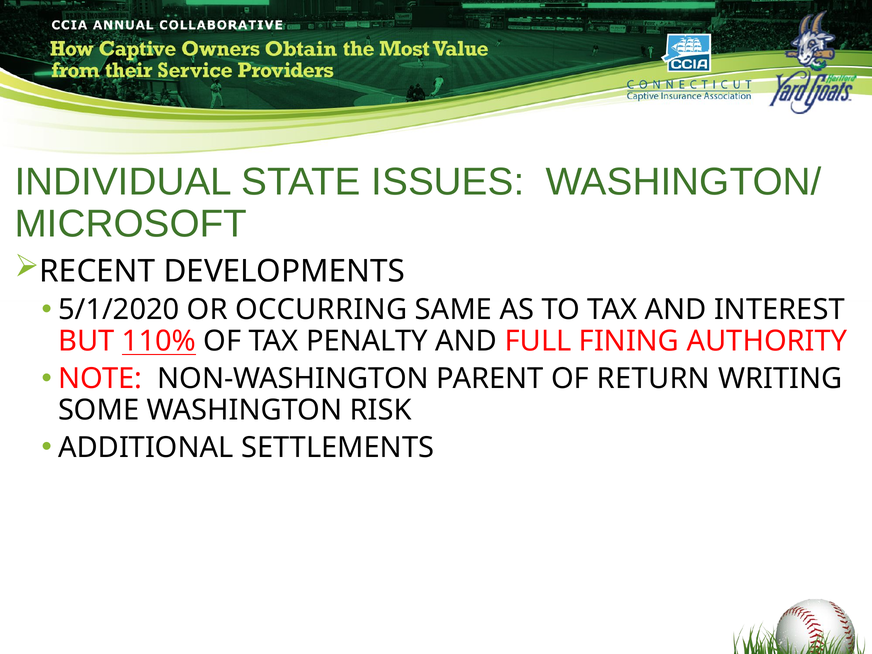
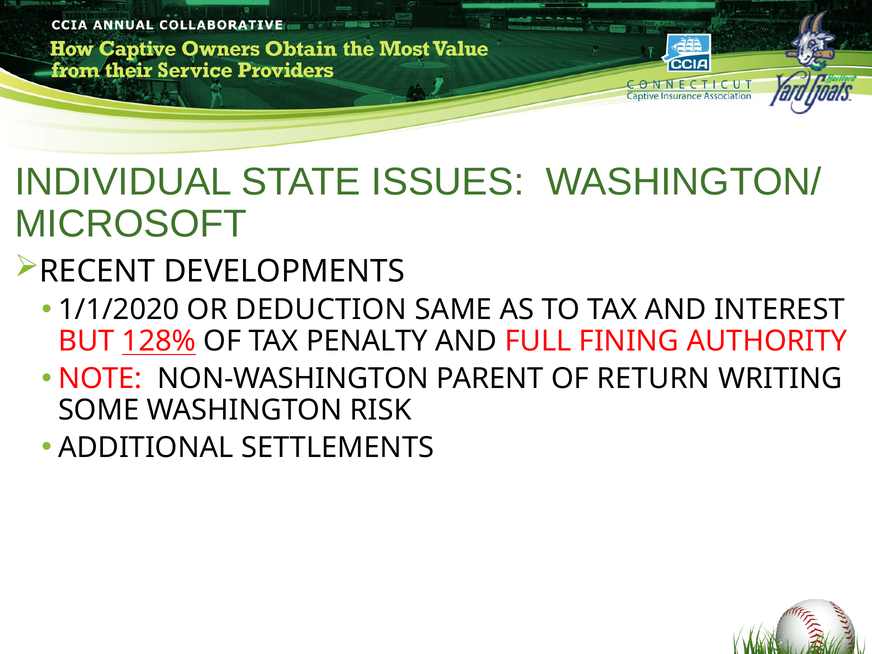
5/1/2020: 5/1/2020 -> 1/1/2020
OCCURRING: OCCURRING -> DEDUCTION
110%: 110% -> 128%
